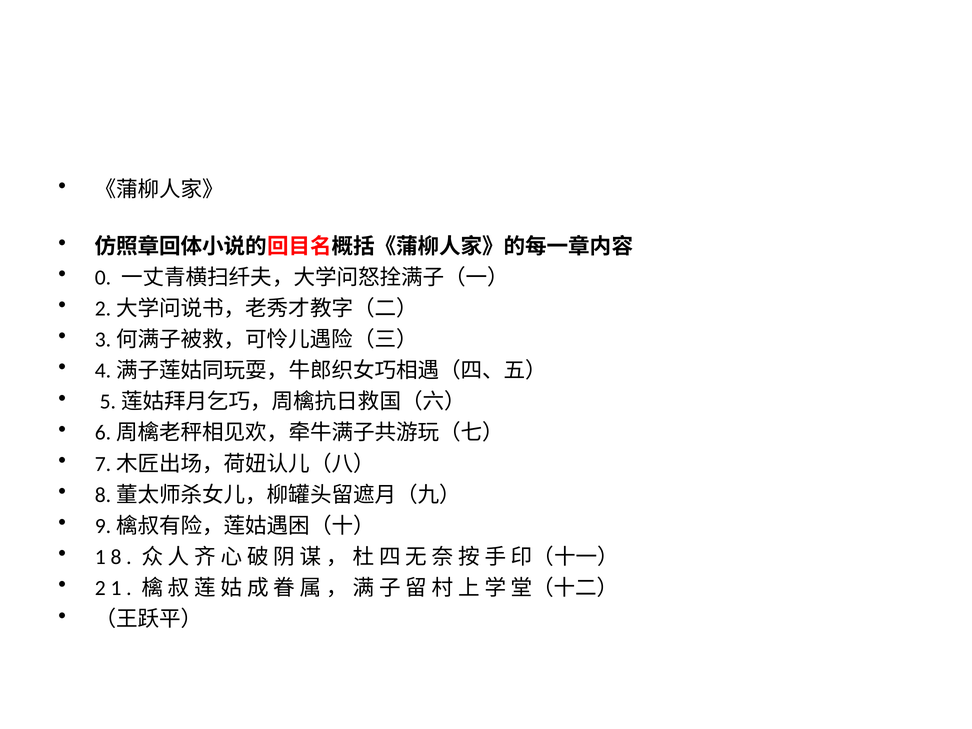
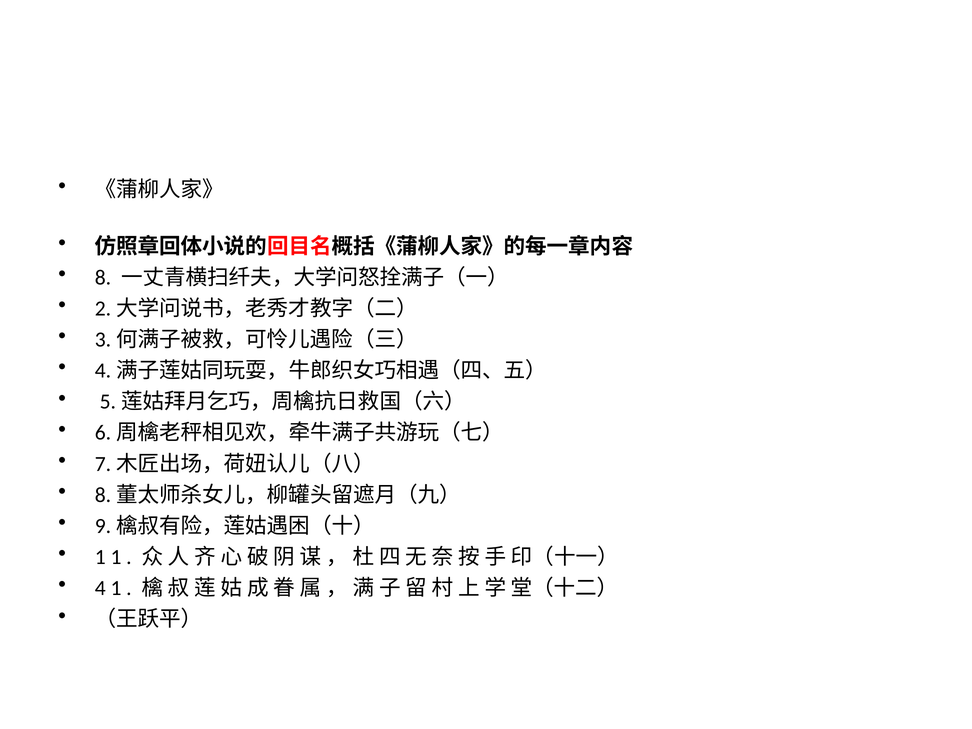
0: 0 -> 8
1 8: 8 -> 1
2: 2 -> 4
